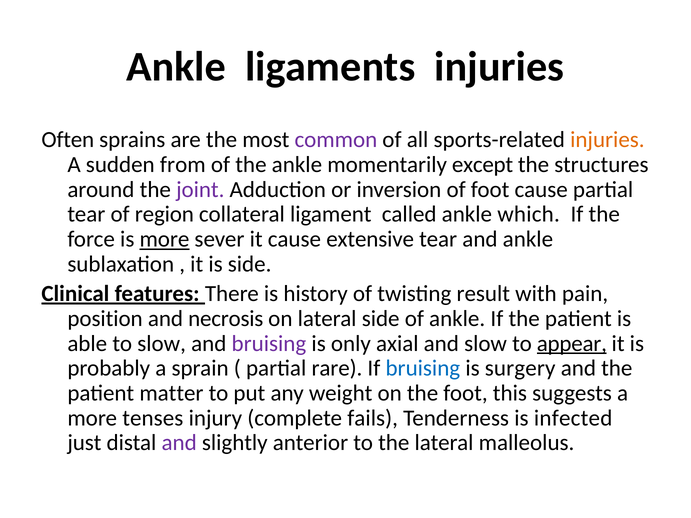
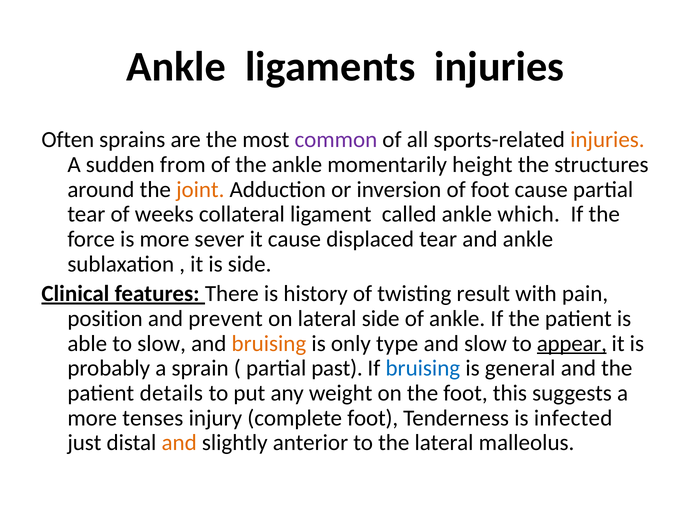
except: except -> height
joint colour: purple -> orange
region: region -> weeks
more at (164, 239) underline: present -> none
extensive: extensive -> displaced
necrosis: necrosis -> prevent
bruising at (269, 344) colour: purple -> orange
axial: axial -> type
rare: rare -> past
surgery: surgery -> general
matter: matter -> details
complete fails: fails -> foot
and at (179, 443) colour: purple -> orange
